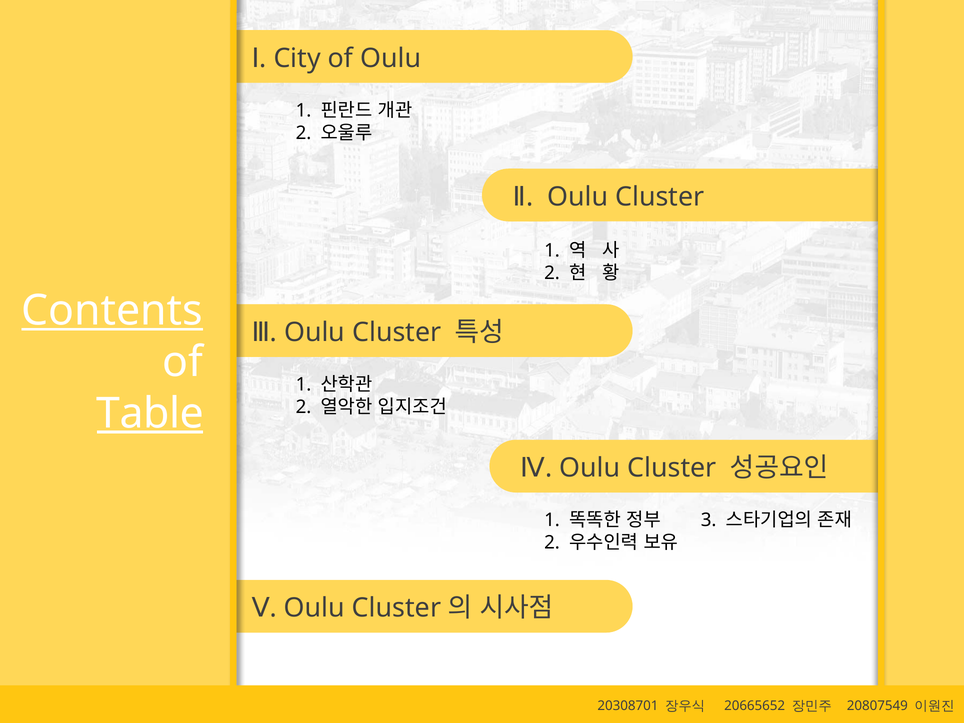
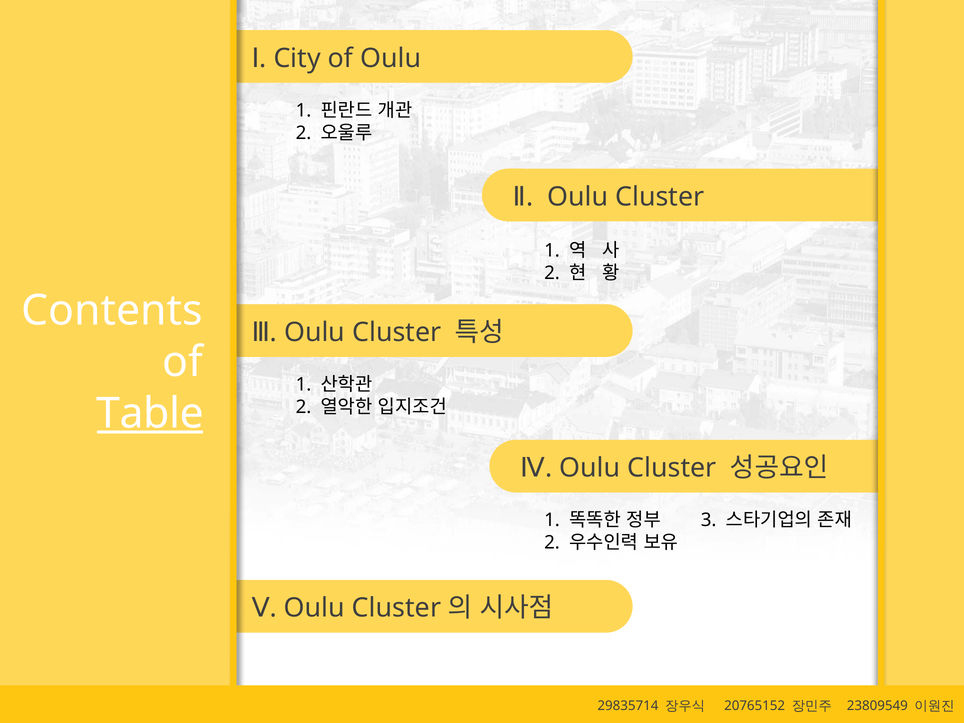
Contents underline: present -> none
20308701: 20308701 -> 29835714
20665652: 20665652 -> 20765152
20807549: 20807549 -> 23809549
